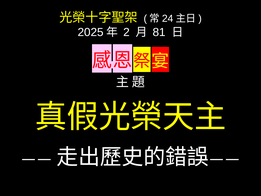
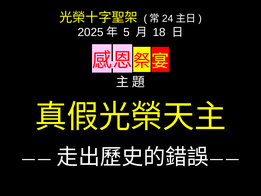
2: 2 -> 5
81: 81 -> 18
